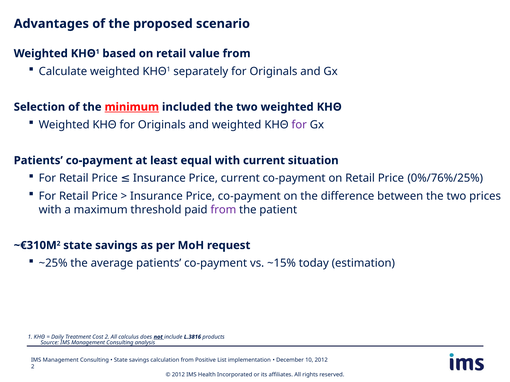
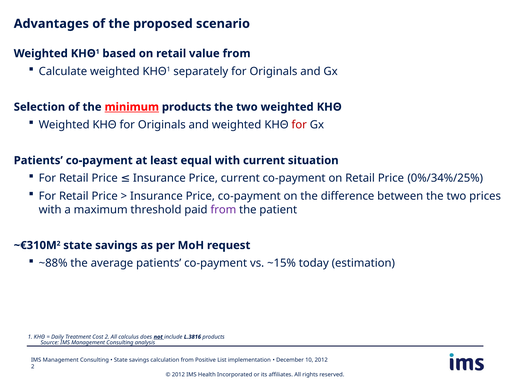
minimum included: included -> products
for at (299, 125) colour: purple -> red
0%/76%/25%: 0%/76%/25% -> 0%/34%/25%
~25%: ~25% -> ~88%
